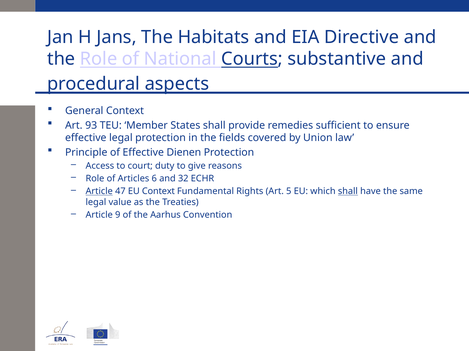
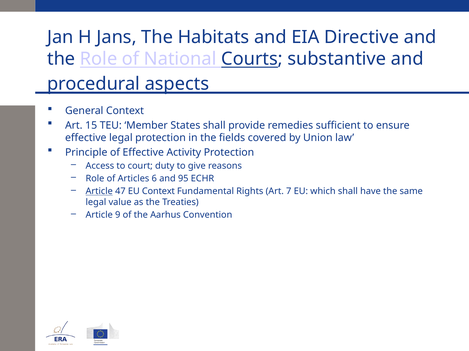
93: 93 -> 15
Dienen: Dienen -> Activity
32: 32 -> 95
5: 5 -> 7
shall at (348, 192) underline: present -> none
